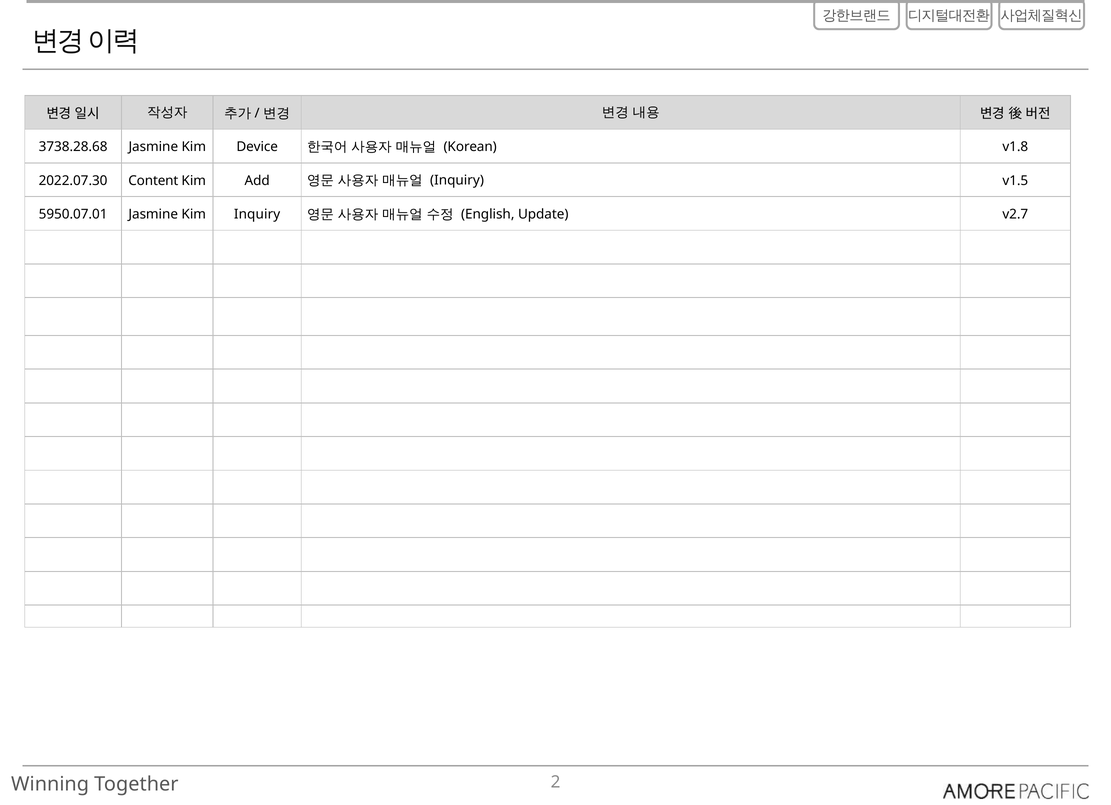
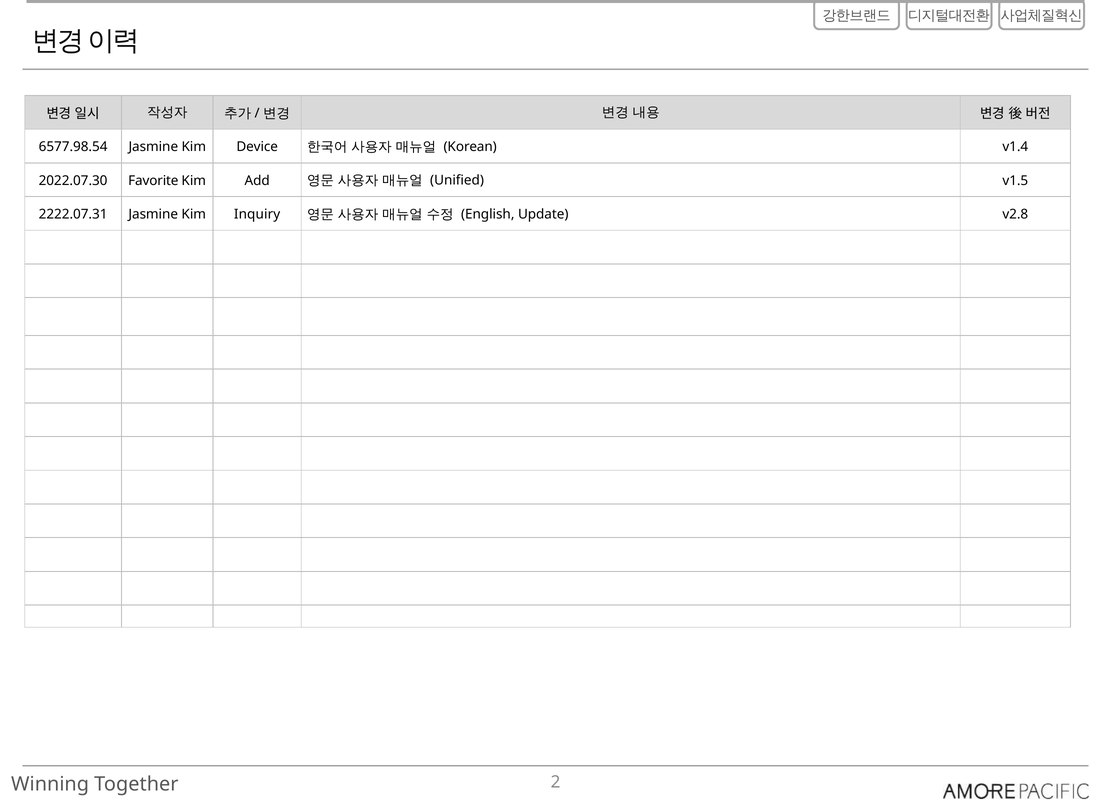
3738.28.68: 3738.28.68 -> 6577.98.54
v1.8: v1.8 -> v1.4
Content: Content -> Favorite
Inquiry at (457, 180): Inquiry -> Unified
5950.07.01: 5950.07.01 -> 2222.07.31
v2.7: v2.7 -> v2.8
